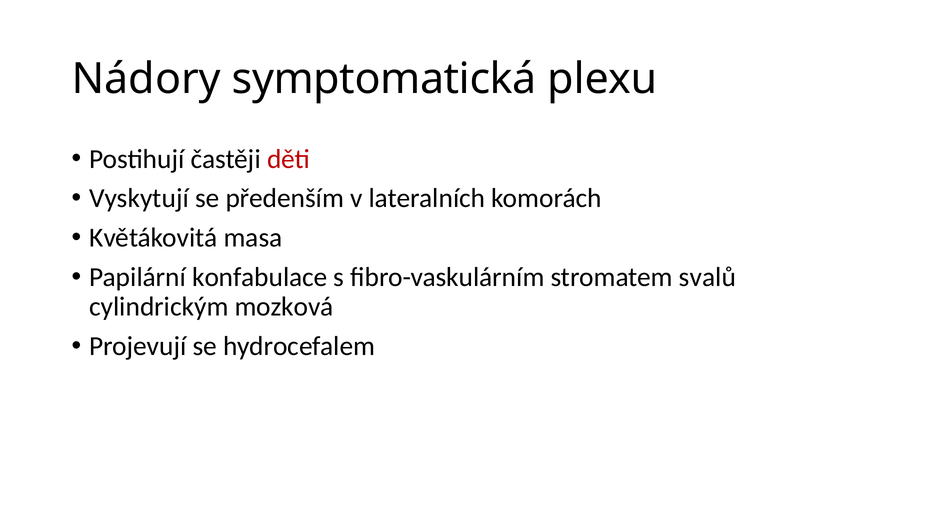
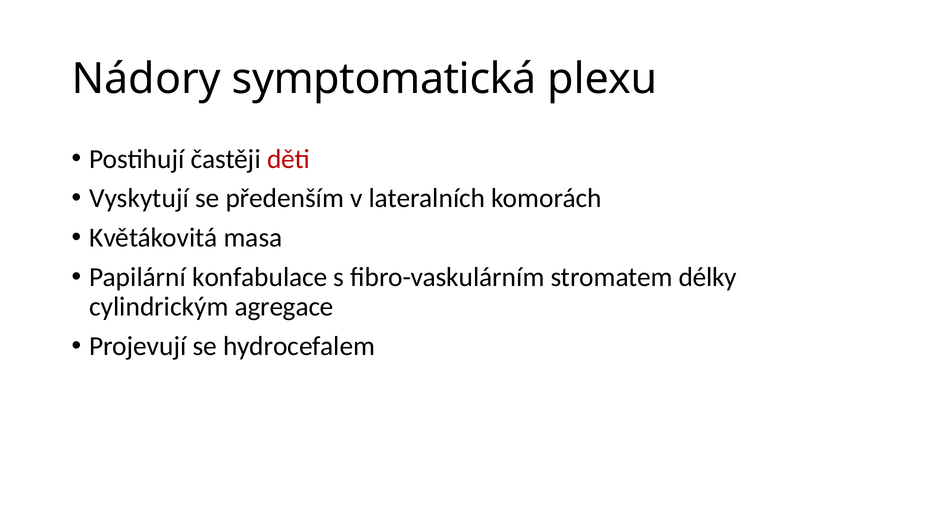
svalů: svalů -> délky
mozková: mozková -> agregace
